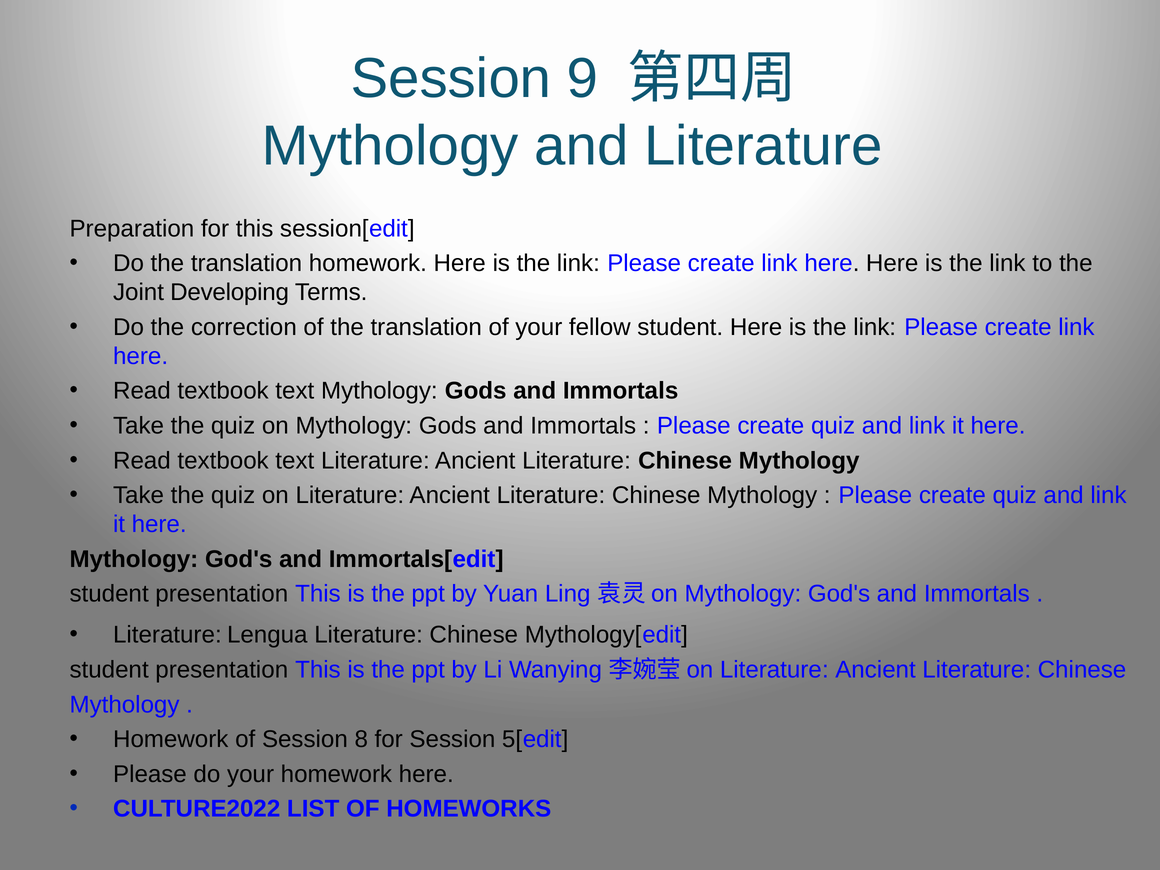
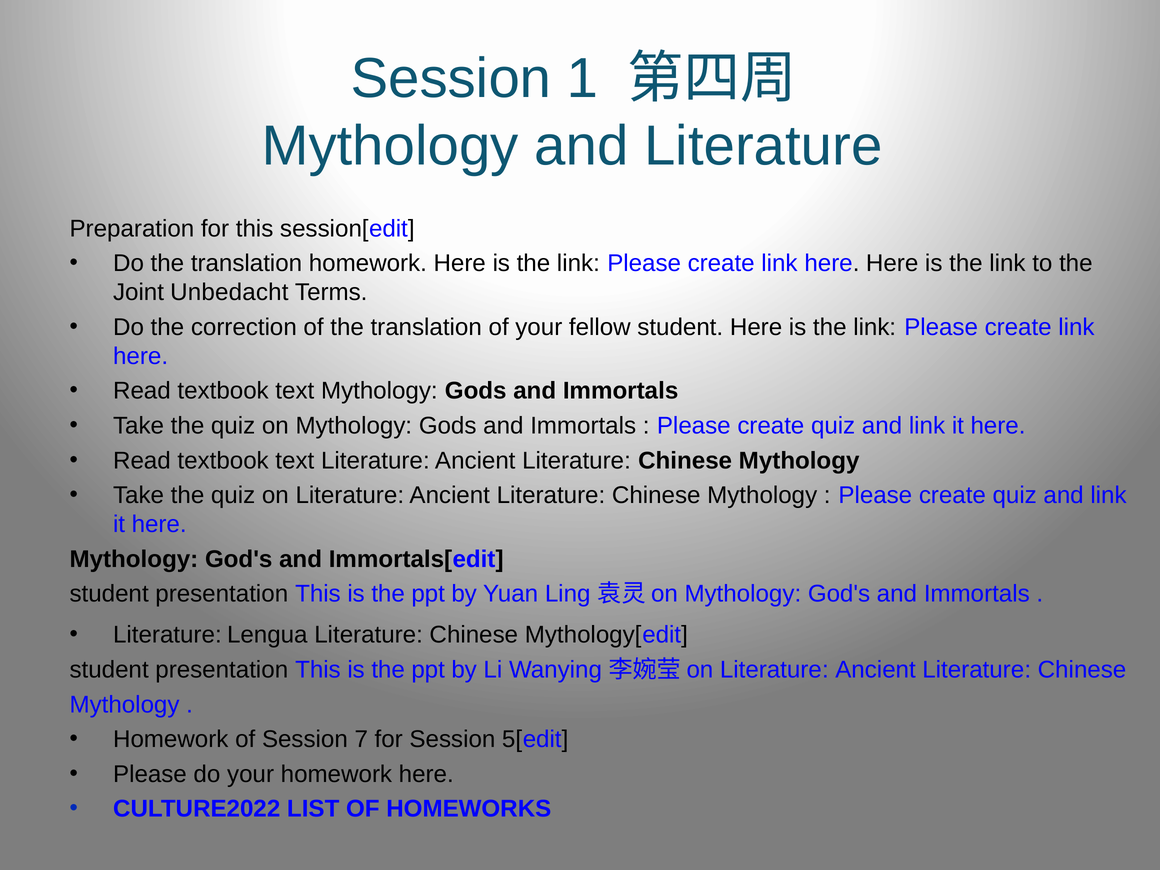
9: 9 -> 1
Developing: Developing -> Unbedacht
8: 8 -> 7
